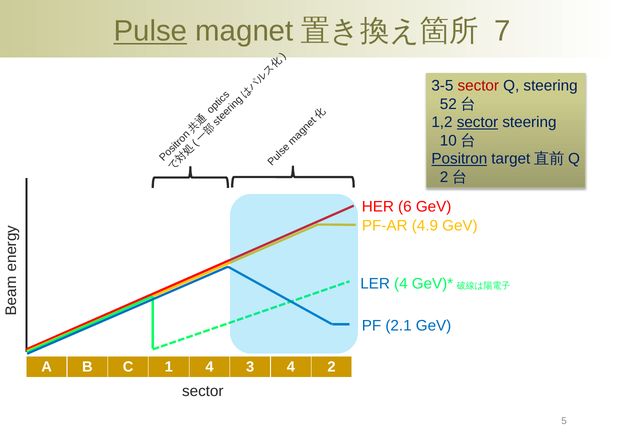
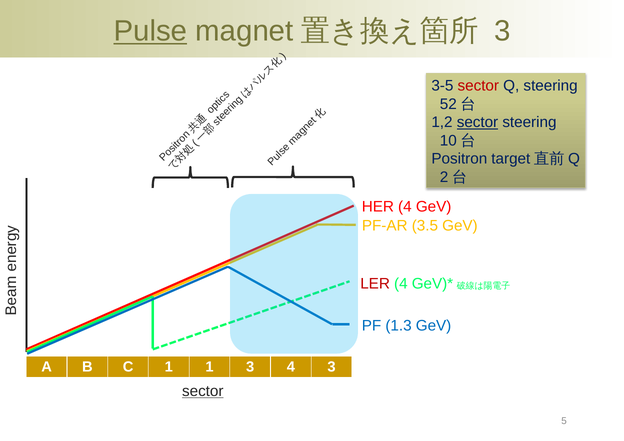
7 at (503, 31): 7 -> 3
Positron underline: present -> none
HER 6: 6 -> 4
4.9: 4.9 -> 3.5
LER colour: blue -> red
2.1: 2.1 -> 1.3
1 4: 4 -> 1
4 2: 2 -> 3
sector at (203, 391) underline: none -> present
